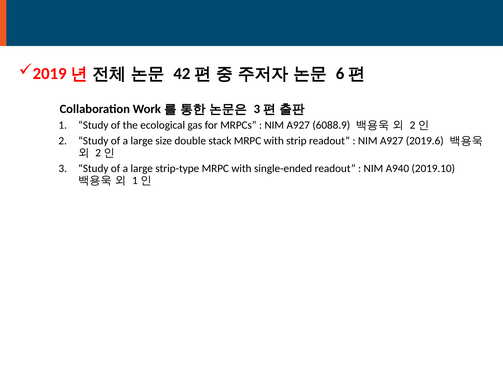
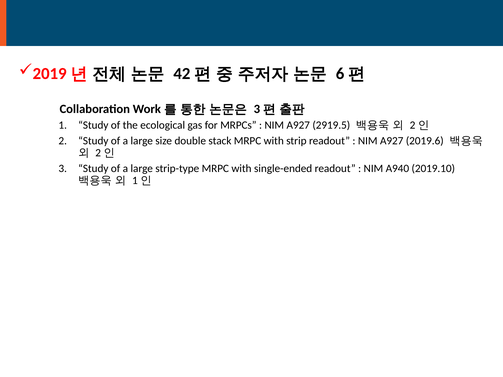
6088.9: 6088.9 -> 2919.5
